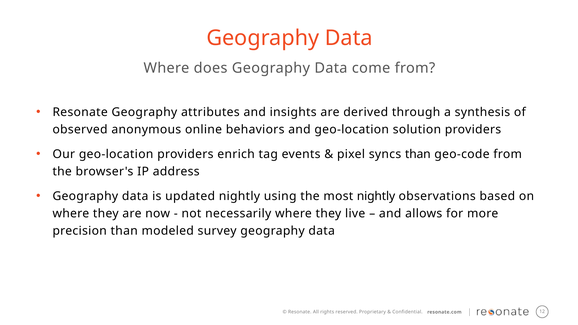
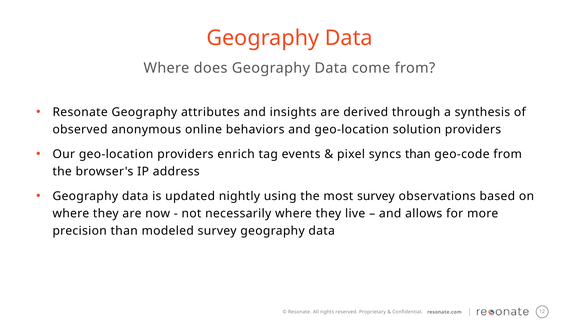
most nightly: nightly -> survey
